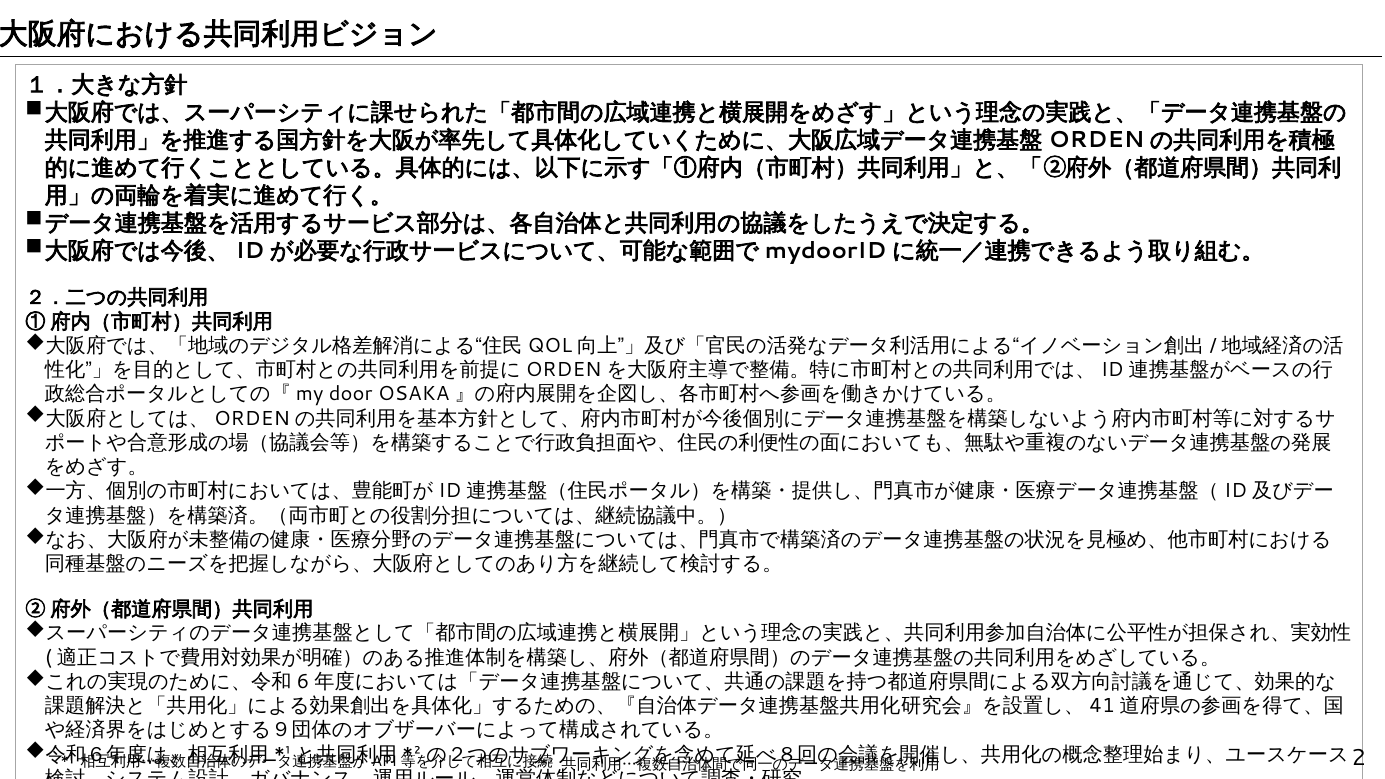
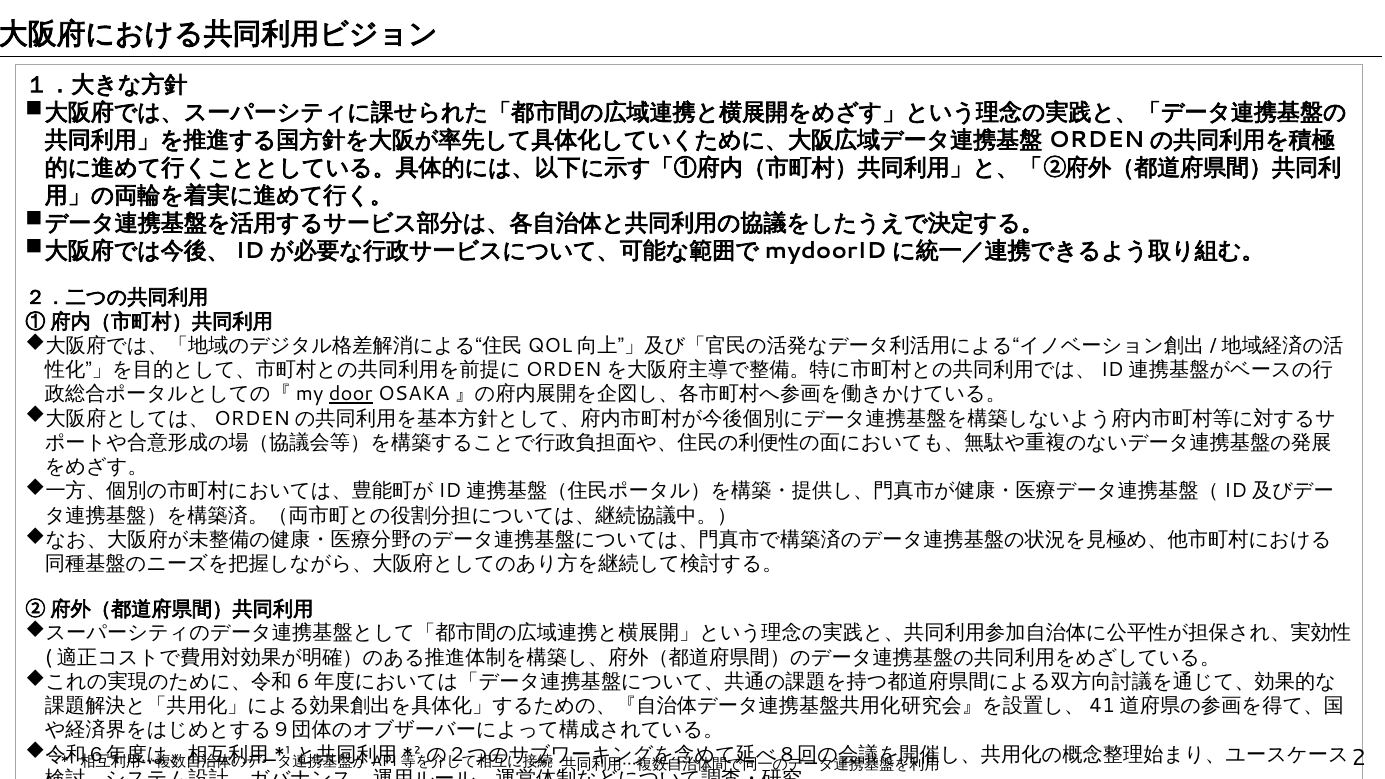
door underline: none -> present
